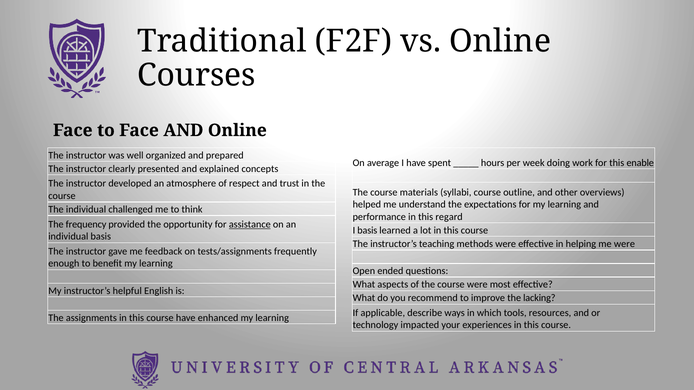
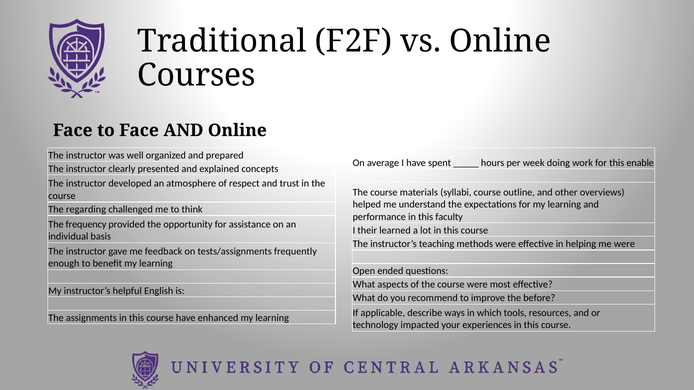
The individual: individual -> regarding
regard: regard -> faculty
assistance underline: present -> none
I basis: basis -> their
lacking: lacking -> before
